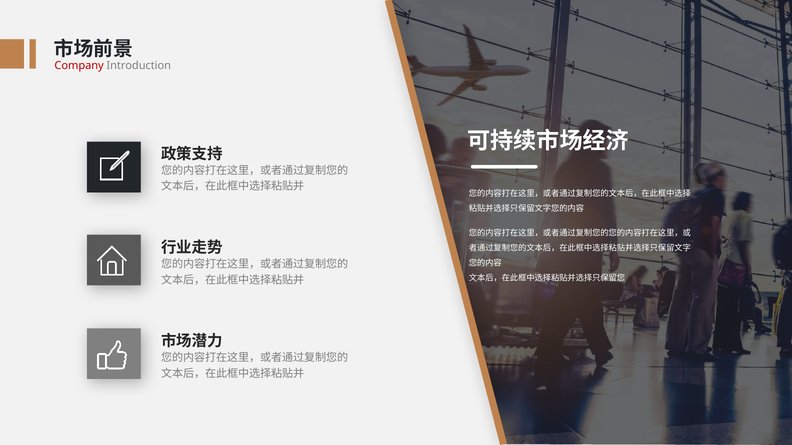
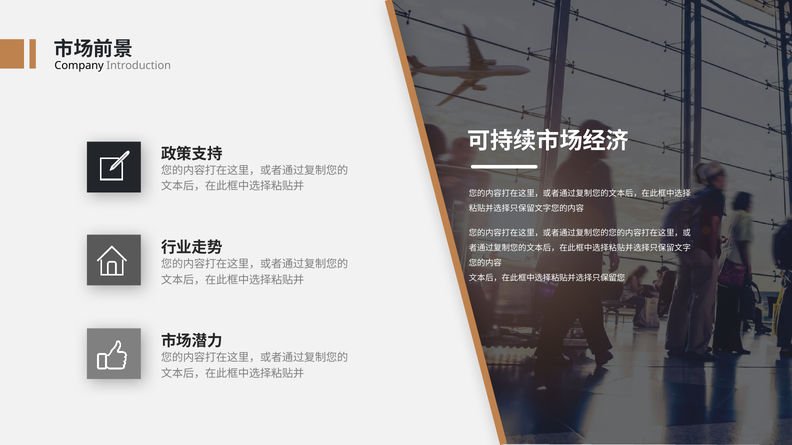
Company colour: red -> black
